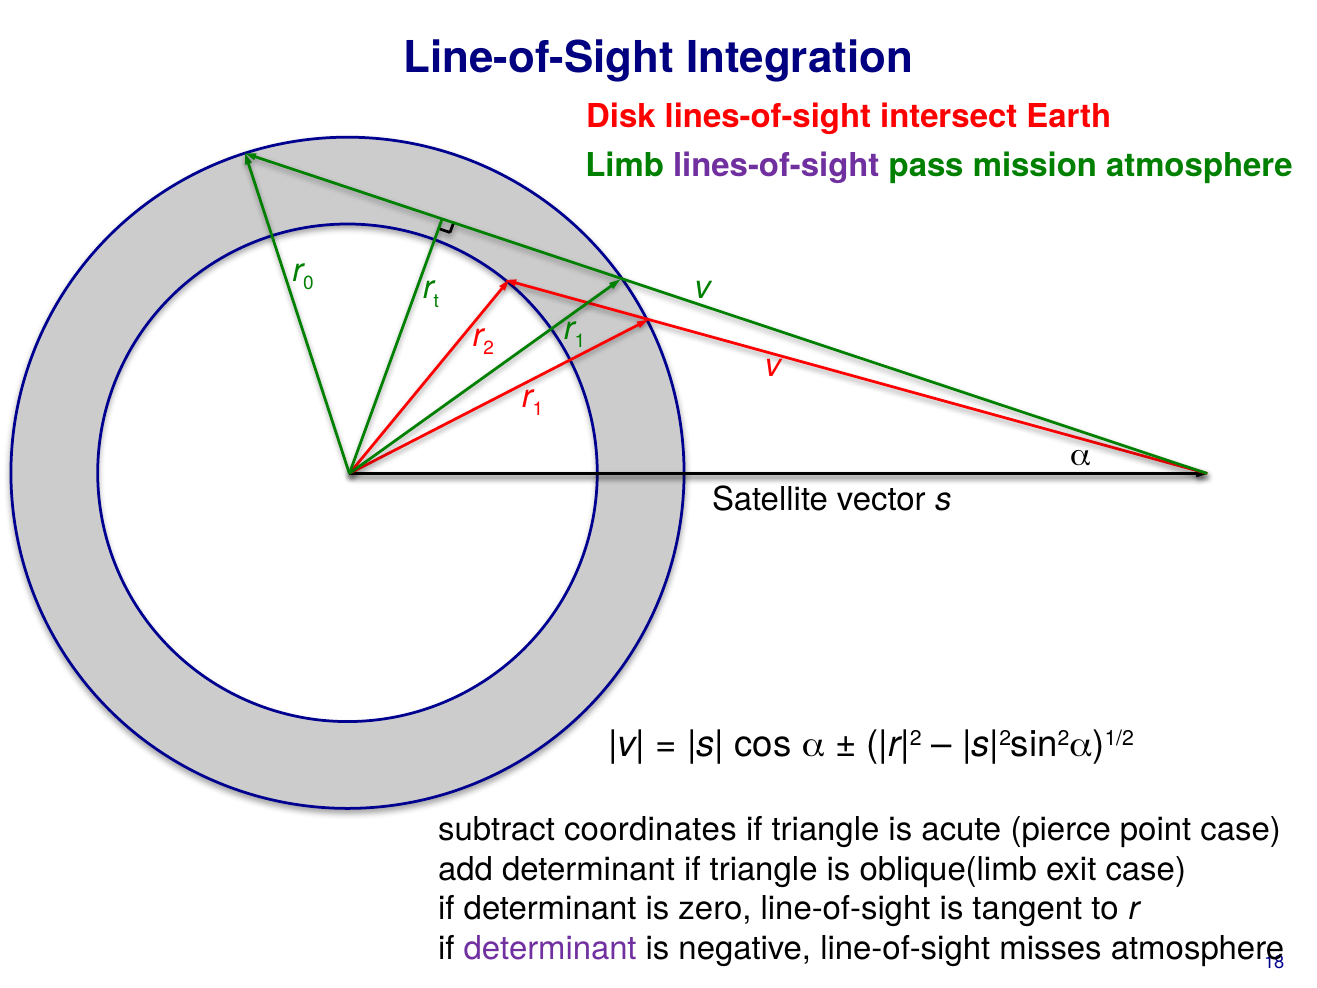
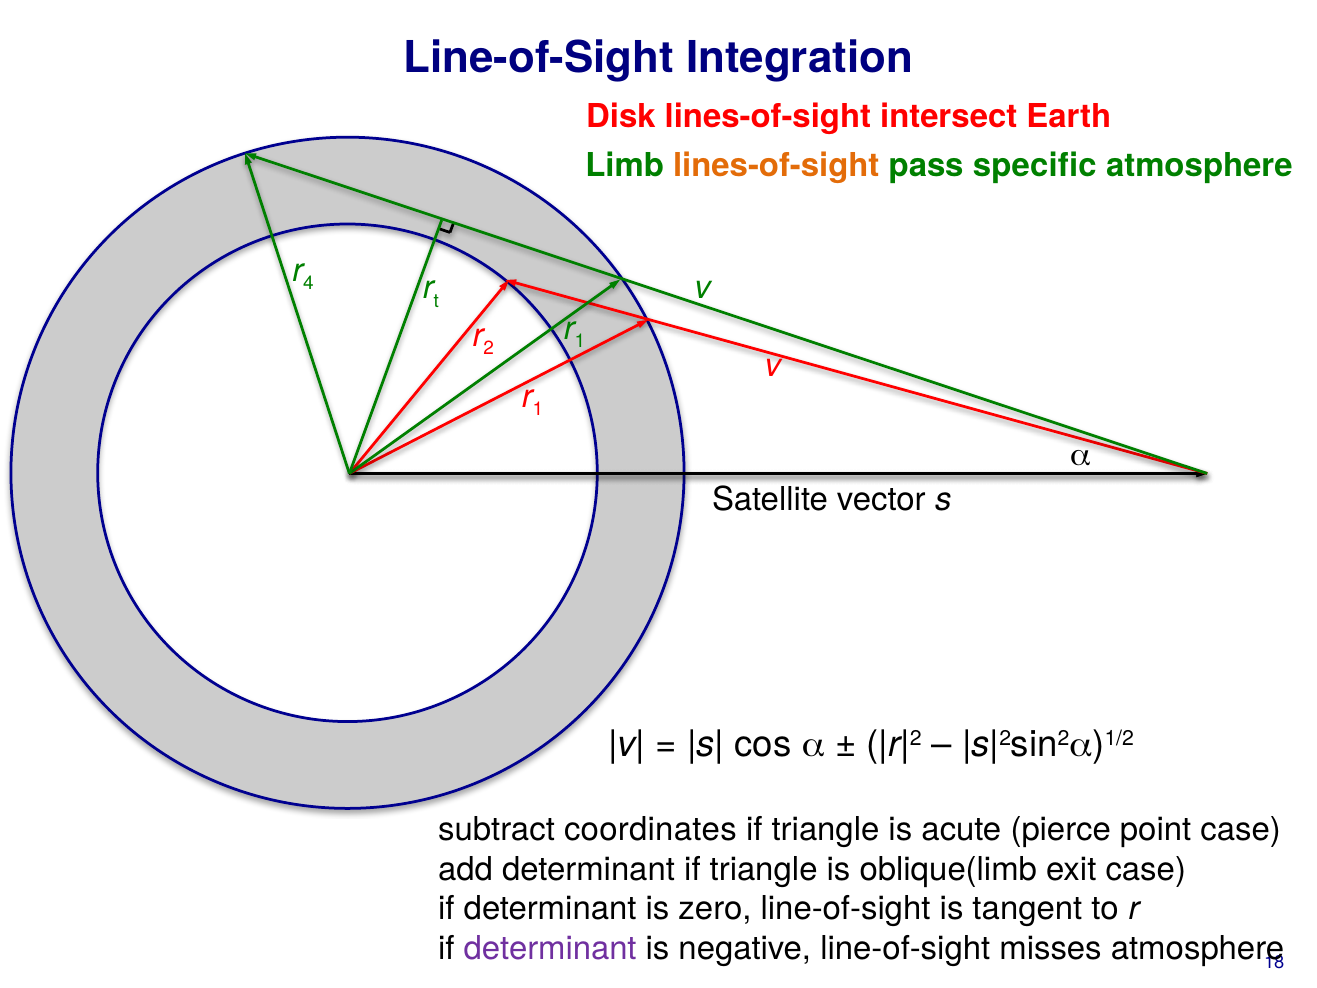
lines-of-sight at (776, 166) colour: purple -> orange
mission: mission -> specific
0: 0 -> 4
